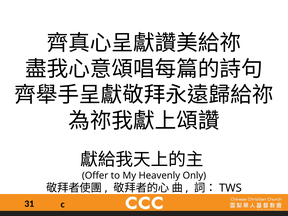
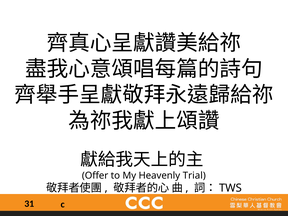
Only: Only -> Trial
